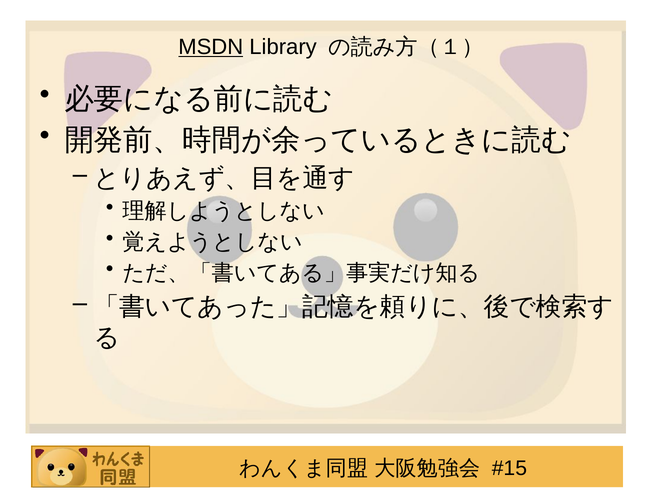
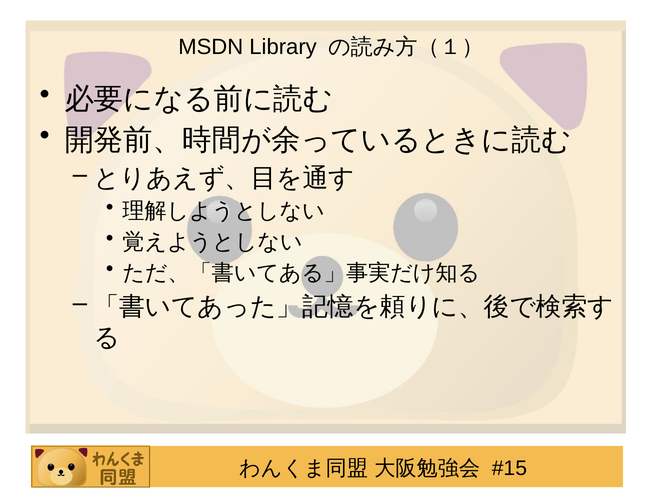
MSDN underline: present -> none
